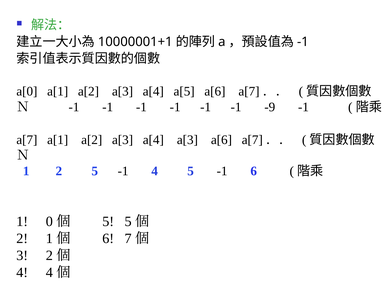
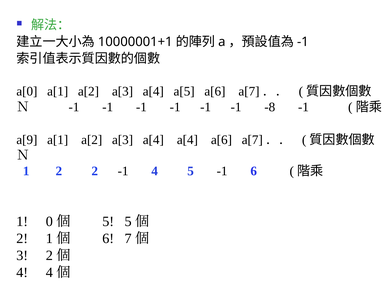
-9: -9 -> -8
a[7 at (27, 140): a[7 -> a[9
a[4 a[3: a[3 -> a[4
2 5: 5 -> 2
